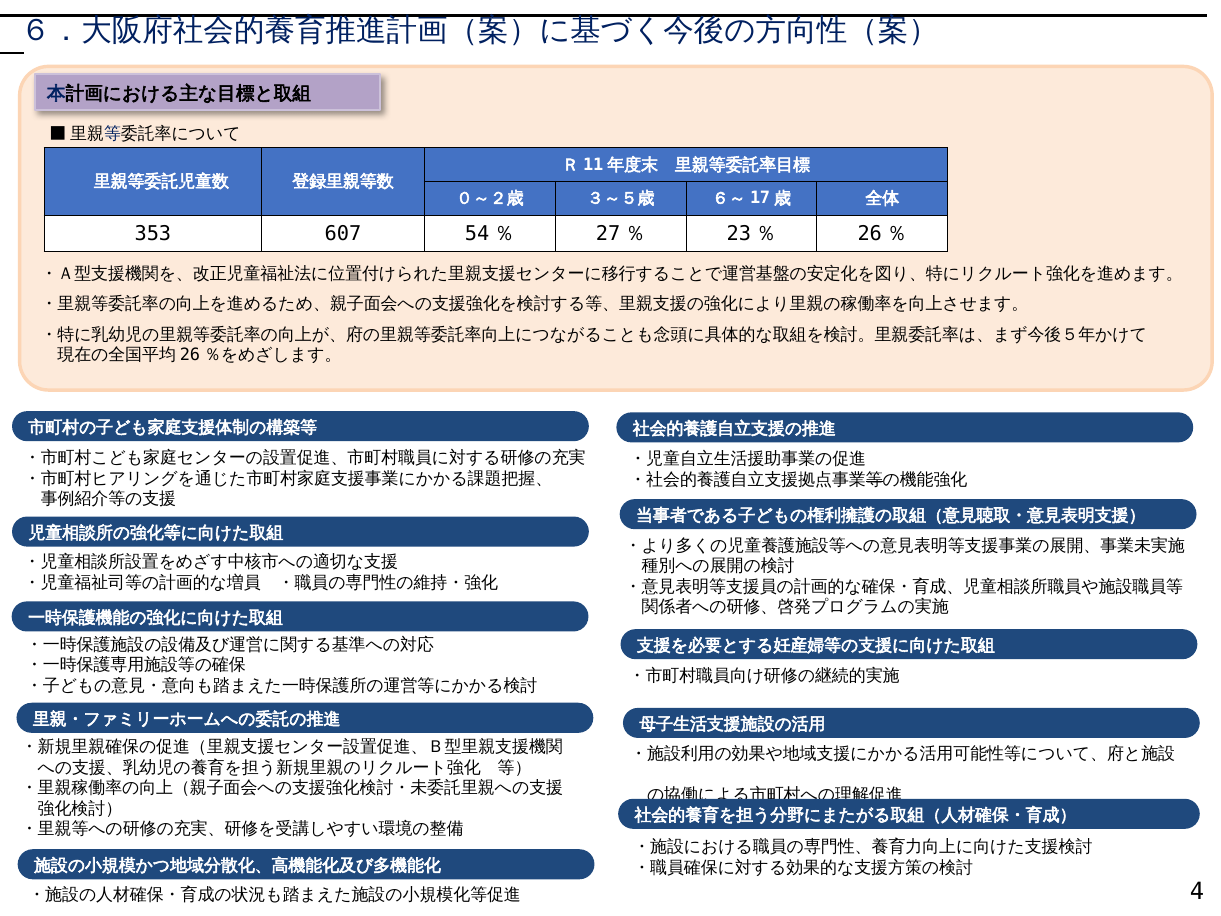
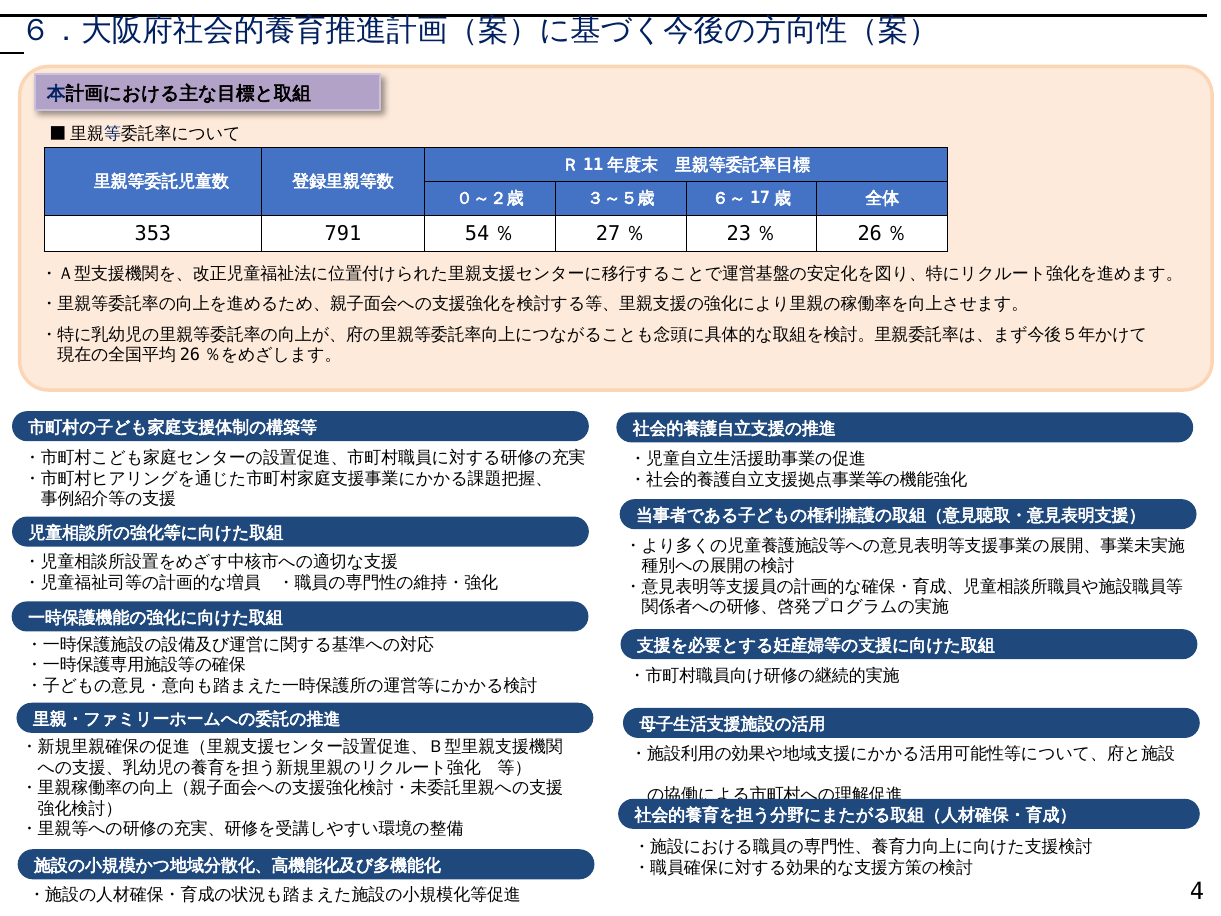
607: 607 -> 791
